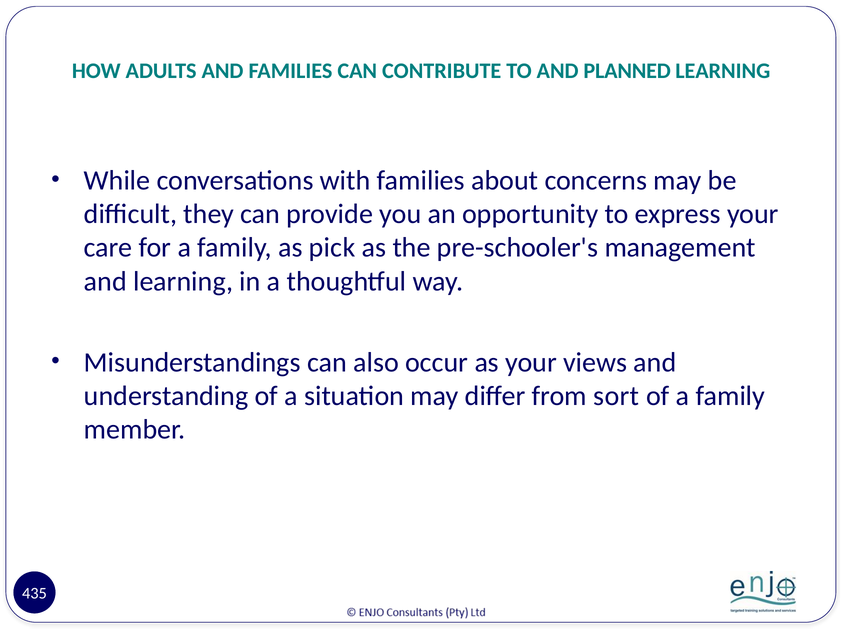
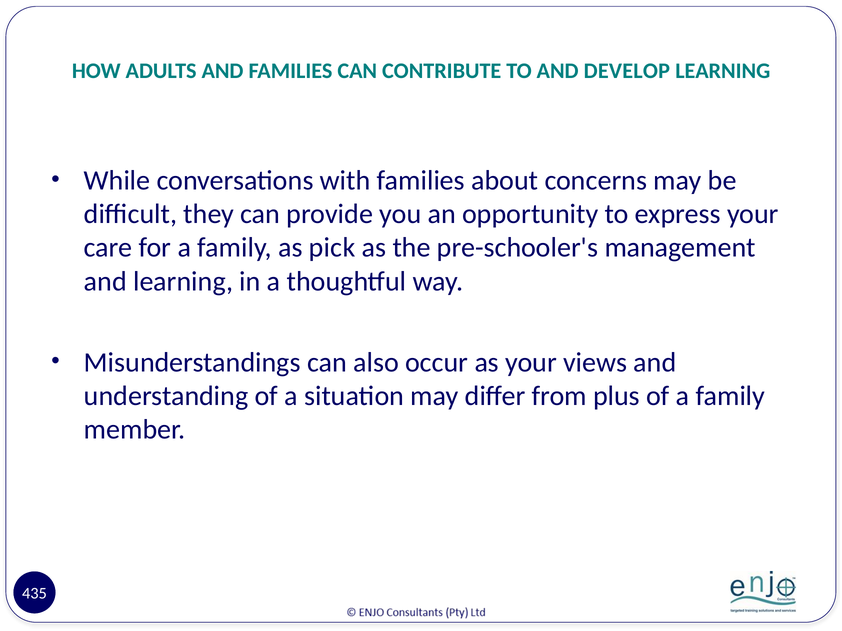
PLANNED: PLANNED -> DEVELOP
sort: sort -> plus
